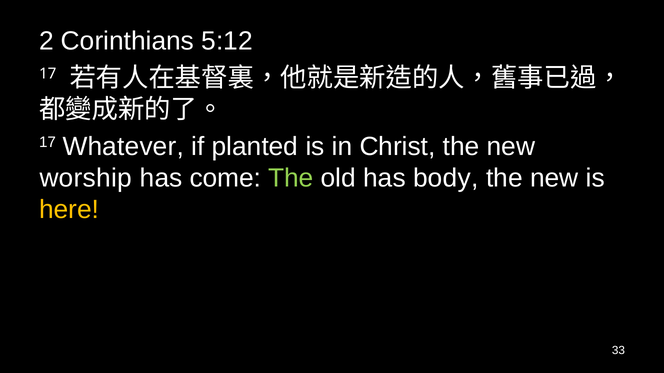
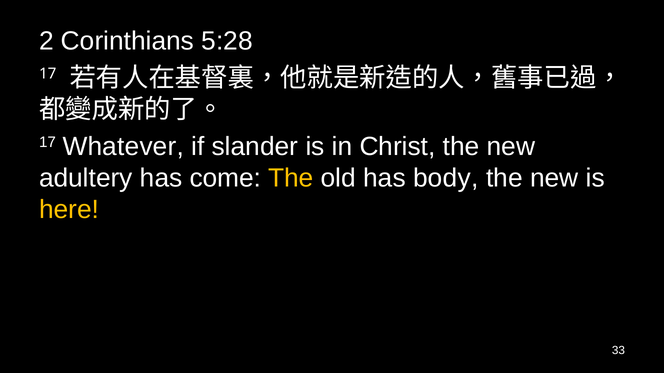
5:12: 5:12 -> 5:28
planted: planted -> slander
worship: worship -> adultery
The at (291, 178) colour: light green -> yellow
